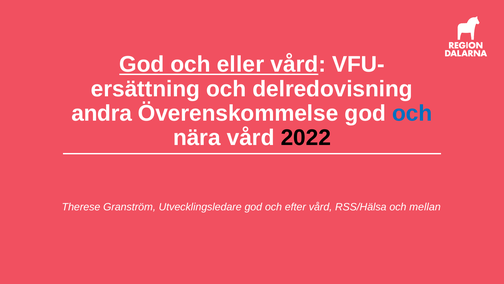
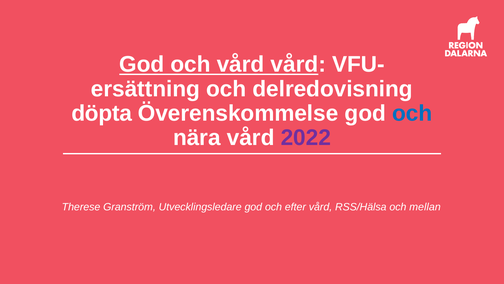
och eller: eller -> vård
andra: andra -> döpta
2022 colour: black -> purple
